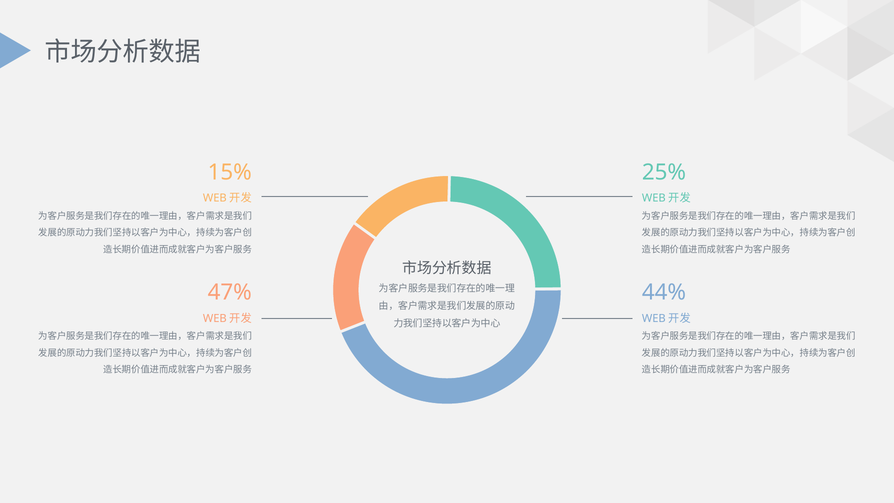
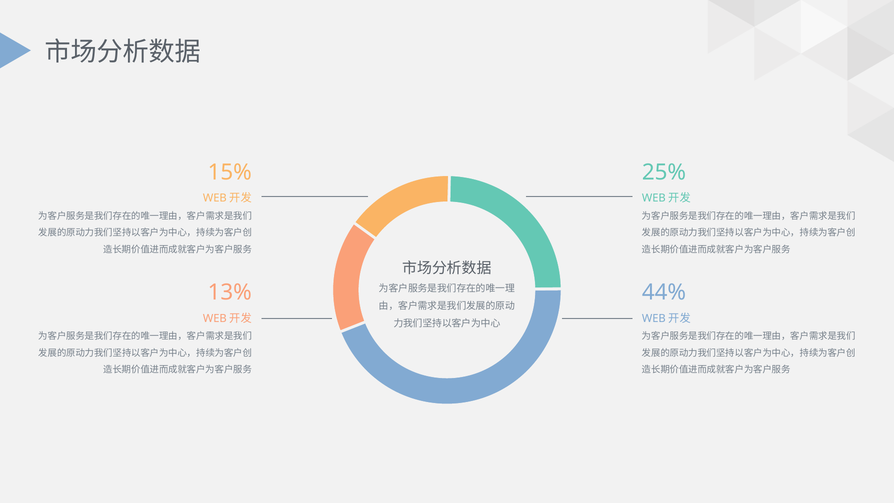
47%: 47% -> 13%
